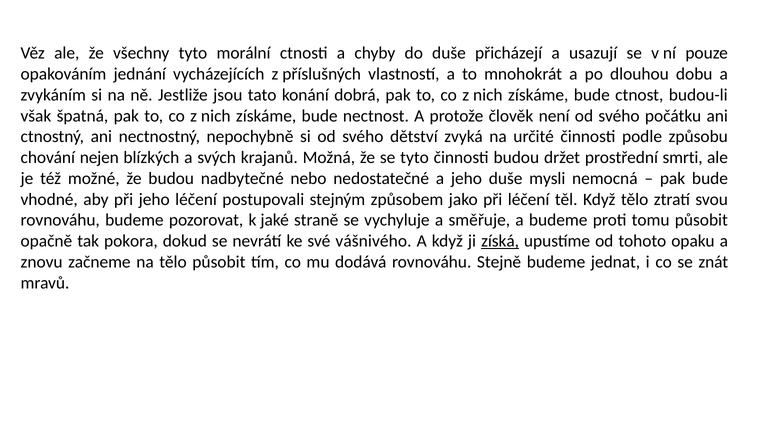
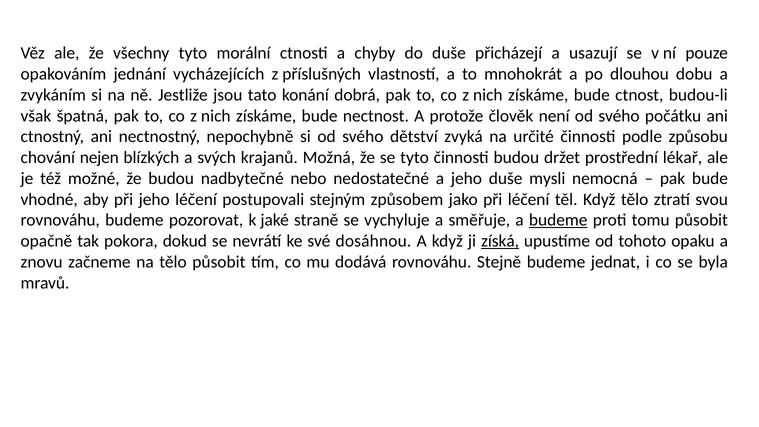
smrti: smrti -> lékař
budeme at (558, 220) underline: none -> present
vášnivého: vášnivého -> dosáhnou
znát: znát -> byla
